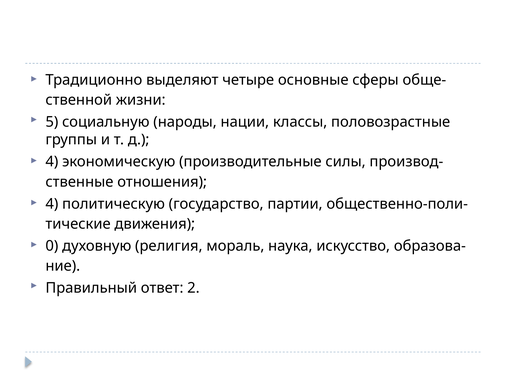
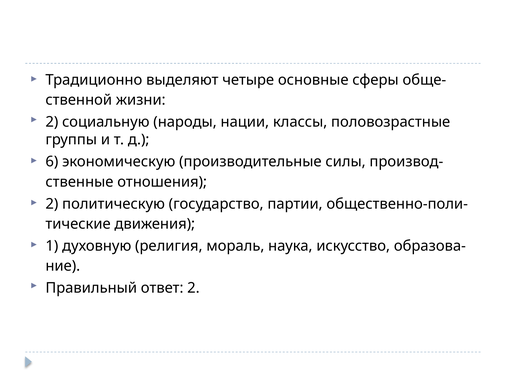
5 at (52, 122): 5 -> 2
4 at (52, 162): 4 -> 6
4 at (52, 204): 4 -> 2
0: 0 -> 1
